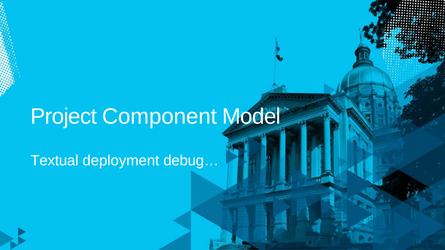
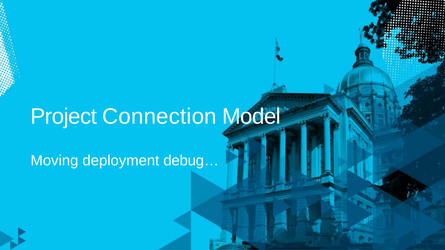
Component: Component -> Connection
Textual: Textual -> Moving
